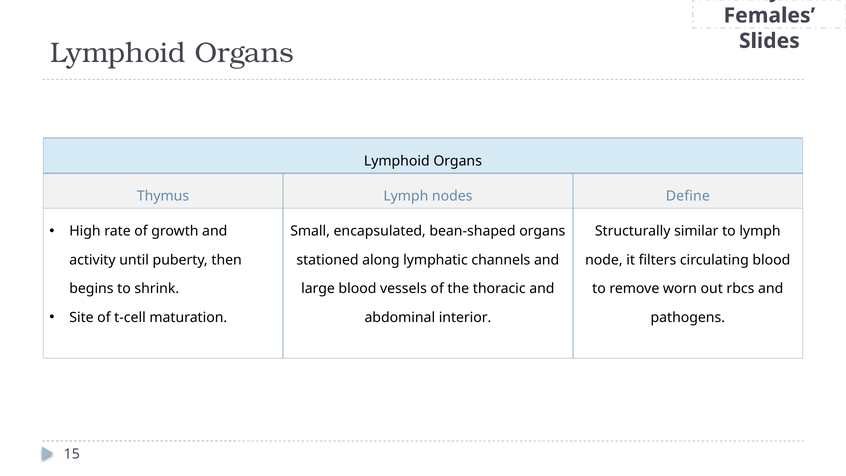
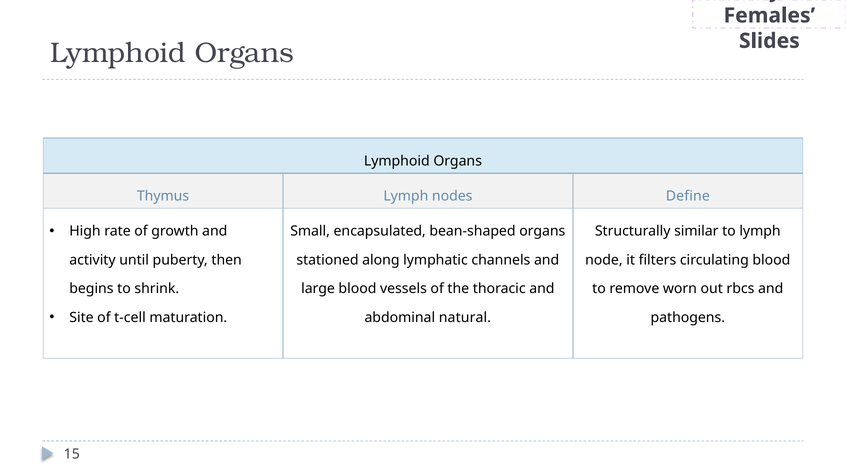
interior: interior -> natural
